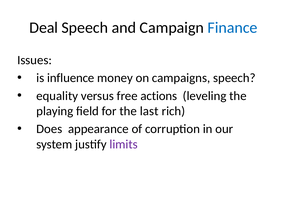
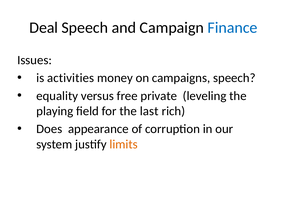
influence: influence -> activities
actions: actions -> private
limits colour: purple -> orange
